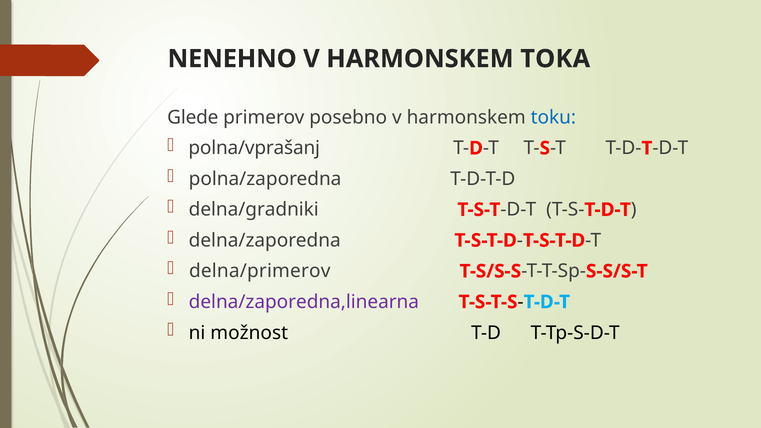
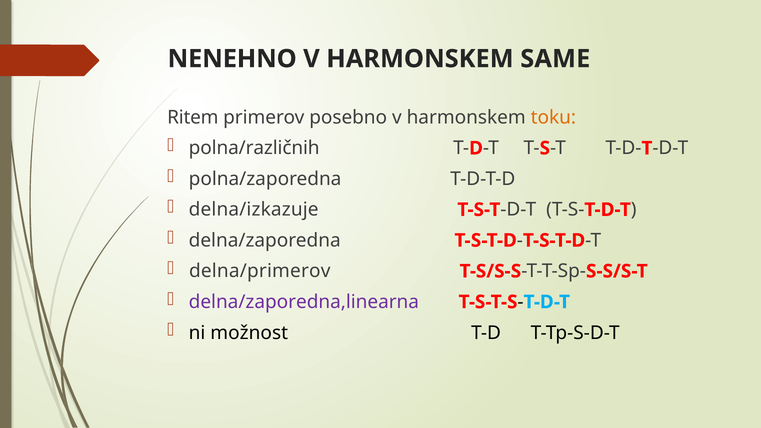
TOKA: TOKA -> SAME
Glede: Glede -> Ritem
toku colour: blue -> orange
polna/vprašanj: polna/vprašanj -> polna/različnih
delna/gradniki: delna/gradniki -> delna/izkazuje
